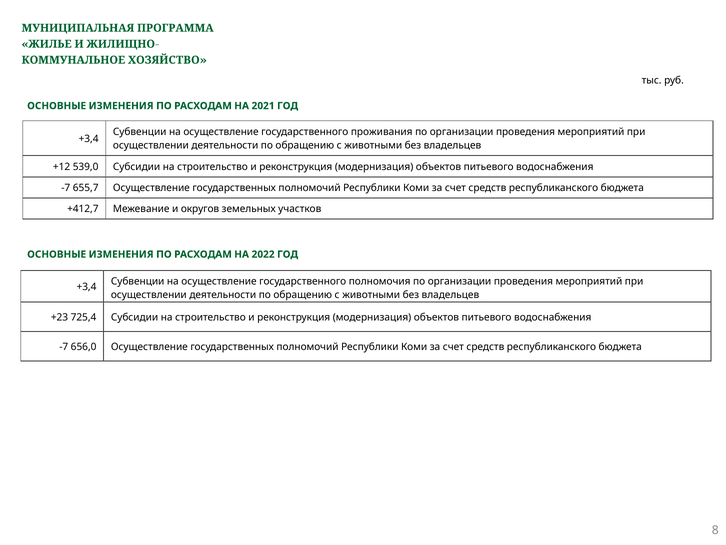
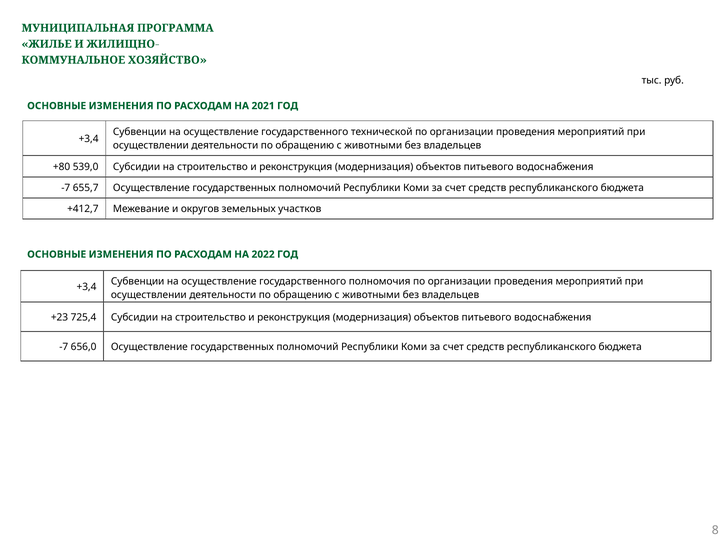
проживания: проживания -> технической
+12: +12 -> +80
